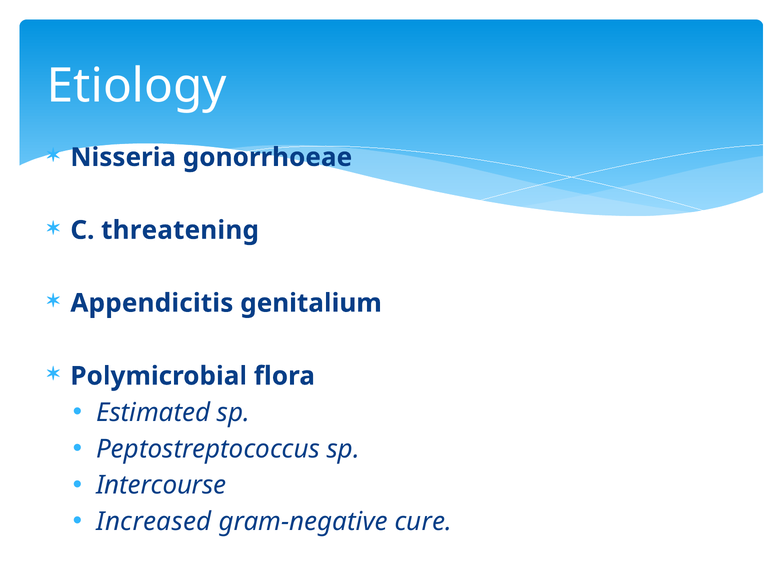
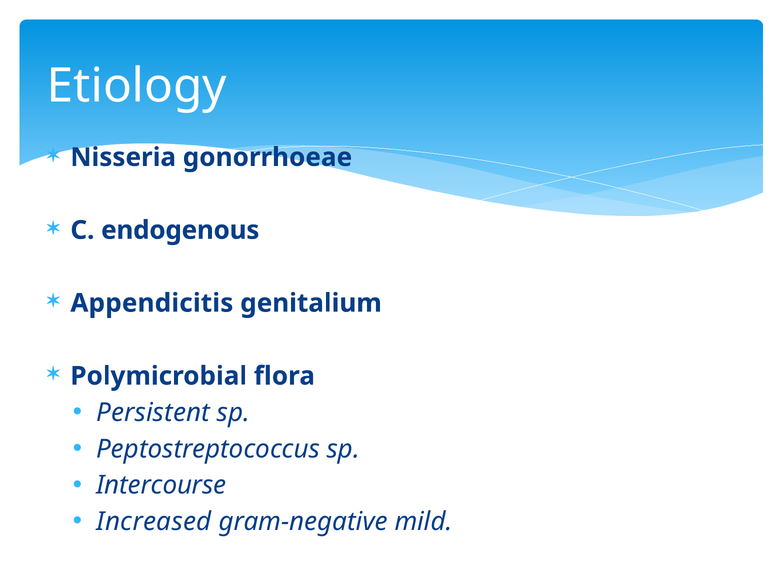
threatening: threatening -> endogenous
Estimated: Estimated -> Persistent
cure: cure -> mild
